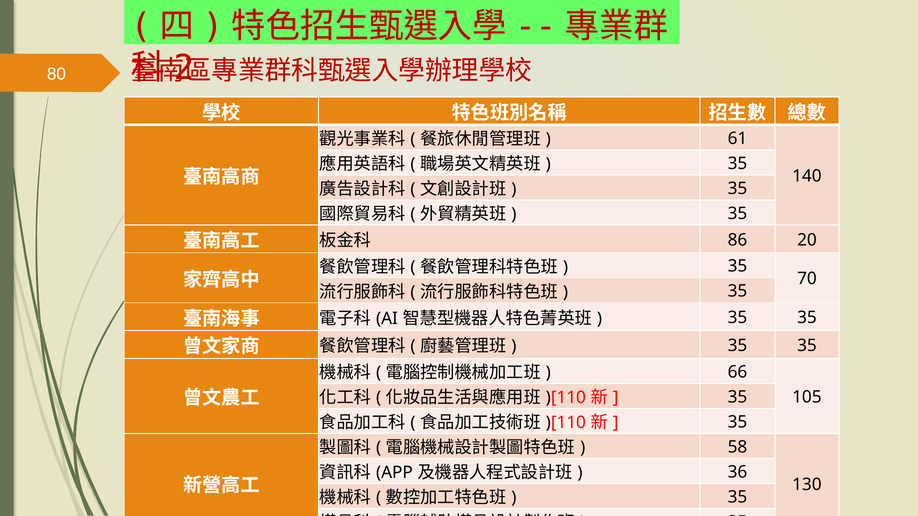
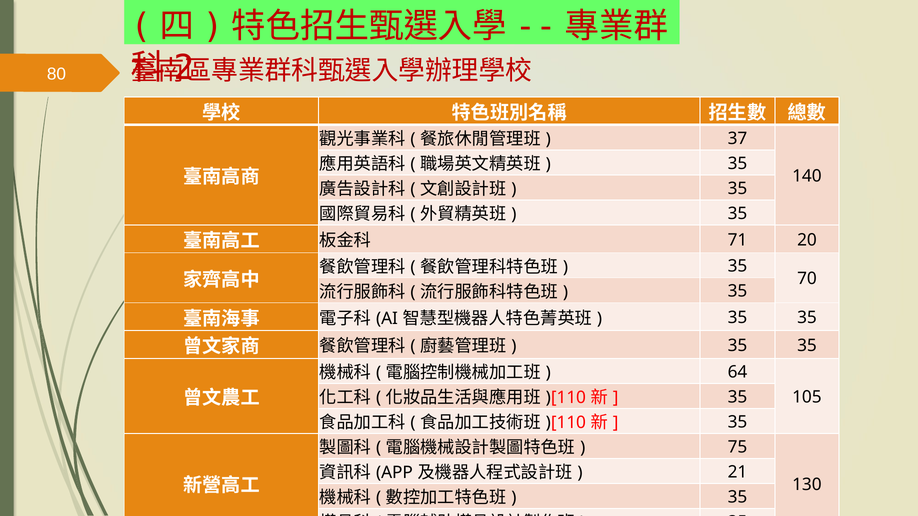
61: 61 -> 37
86: 86 -> 71
66: 66 -> 64
58: 58 -> 75
36: 36 -> 21
